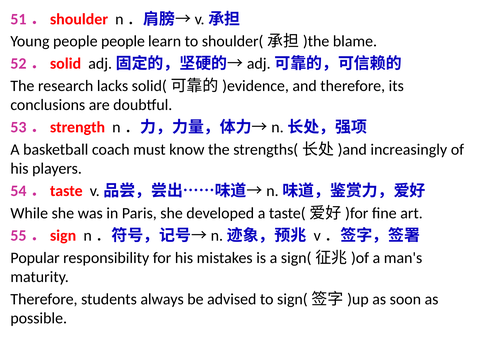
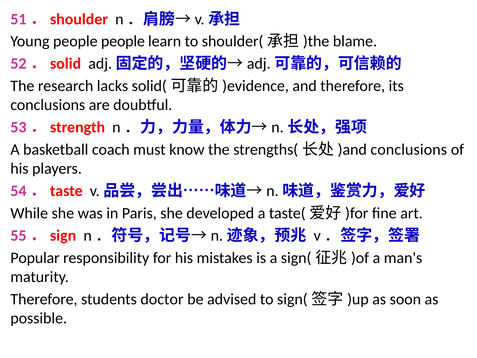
increasingly at (409, 149): increasingly -> conclusions
always: always -> doctor
